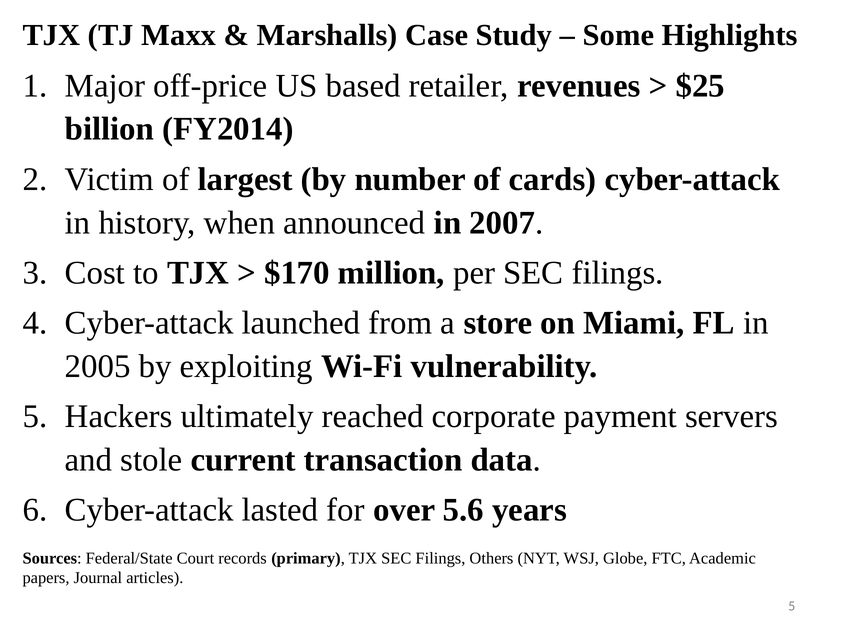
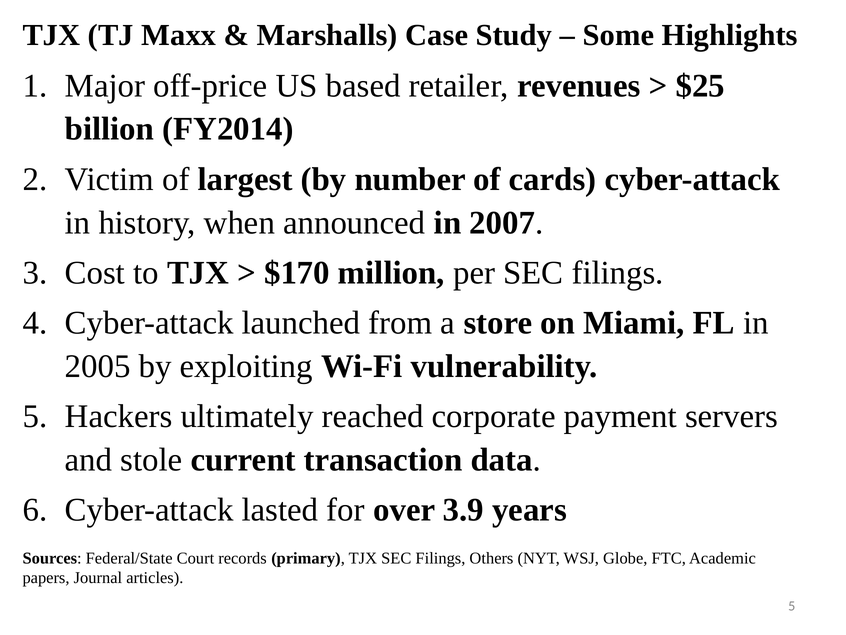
5.6: 5.6 -> 3.9
